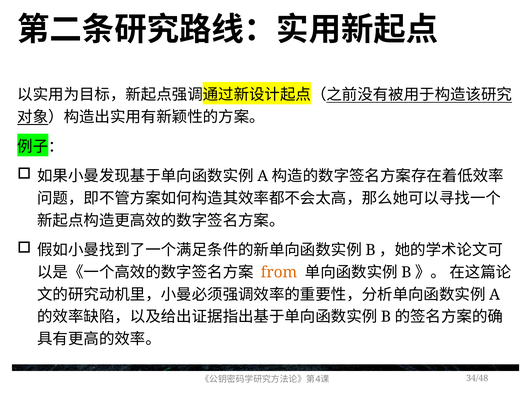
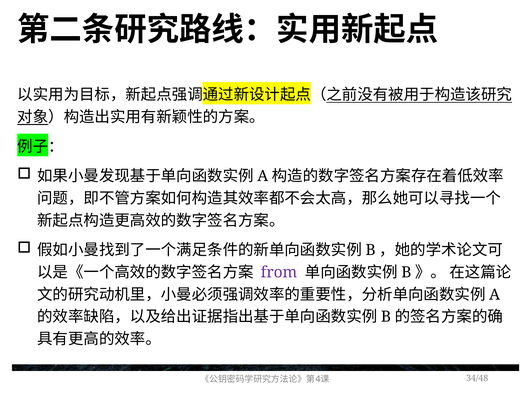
from colour: orange -> purple
